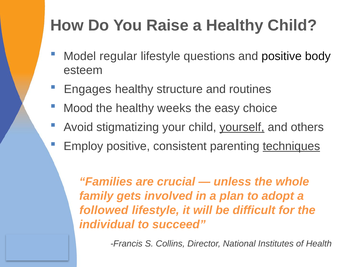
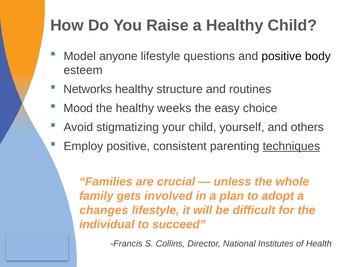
regular: regular -> anyone
Engages: Engages -> Networks
yourself underline: present -> none
followed: followed -> changes
